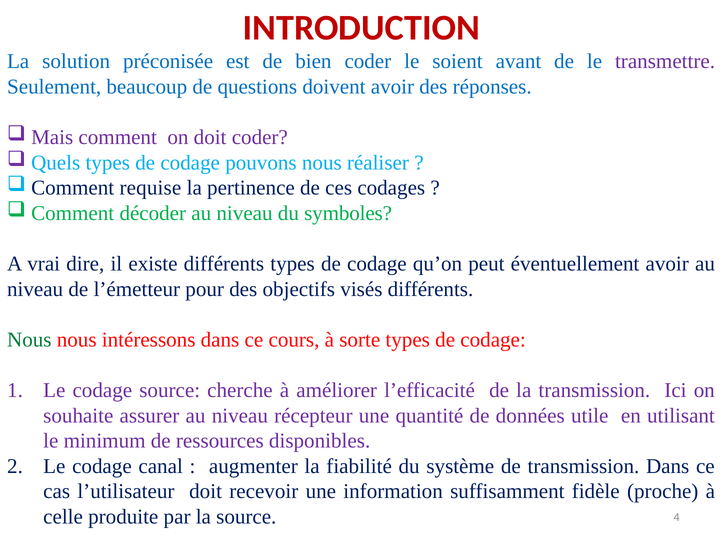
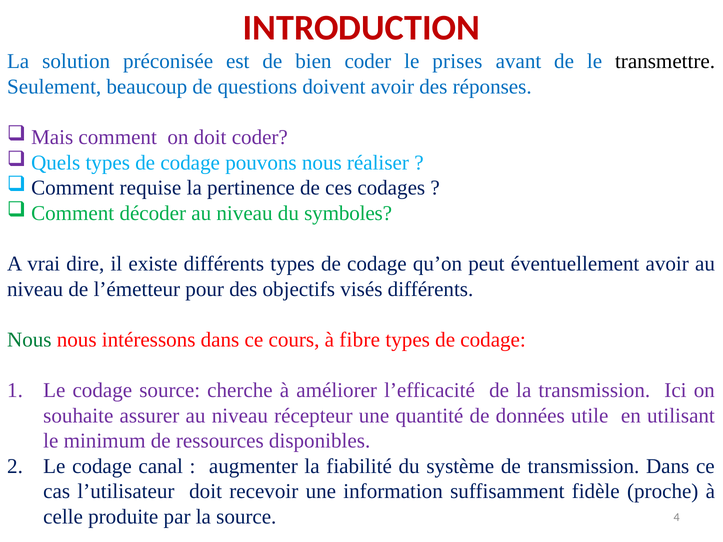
soient: soient -> prises
transmettre colour: purple -> black
sorte: sorte -> fibre
